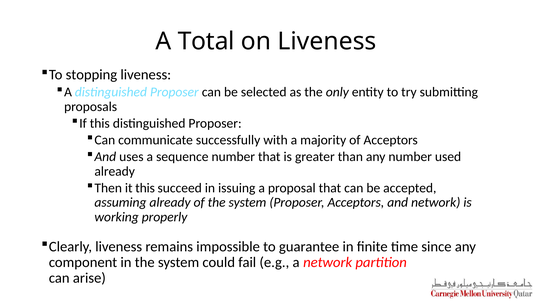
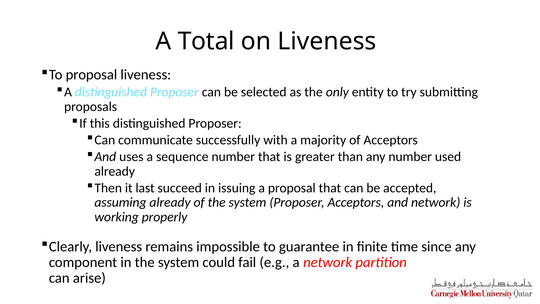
To stopping: stopping -> proposal
it this: this -> last
